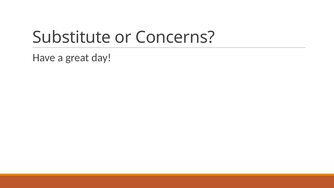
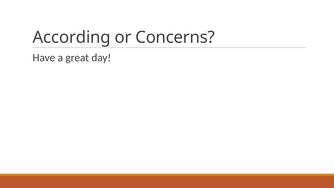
Substitute: Substitute -> According
